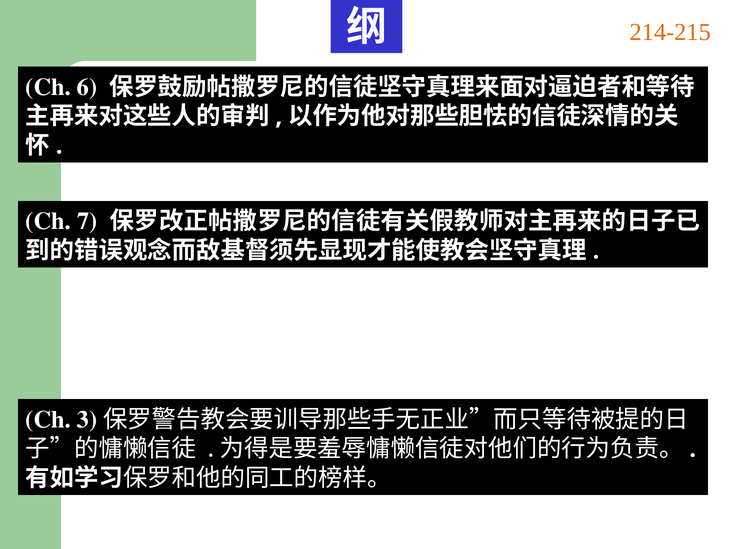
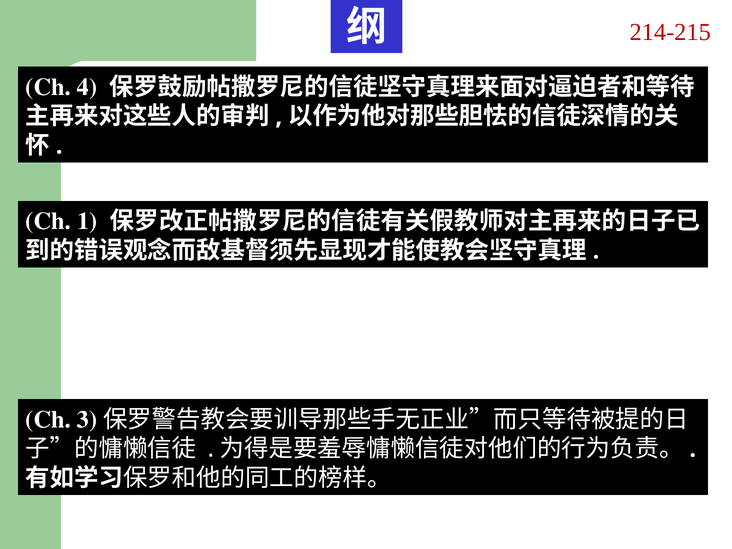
214-215 colour: orange -> red
6: 6 -> 4
7: 7 -> 1
